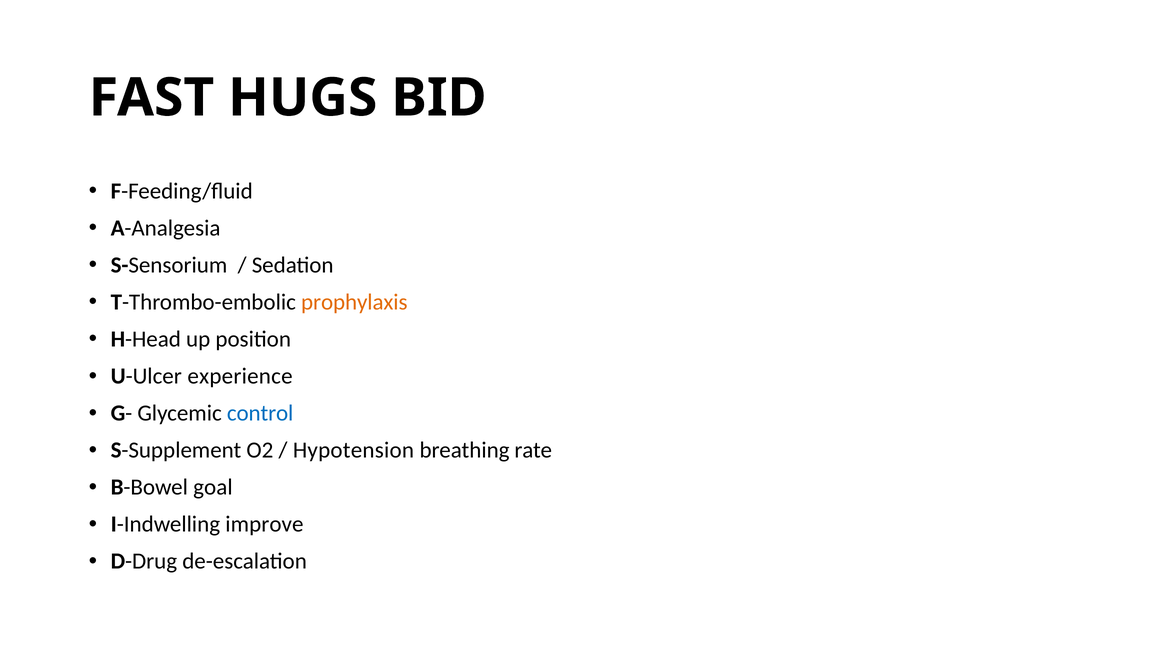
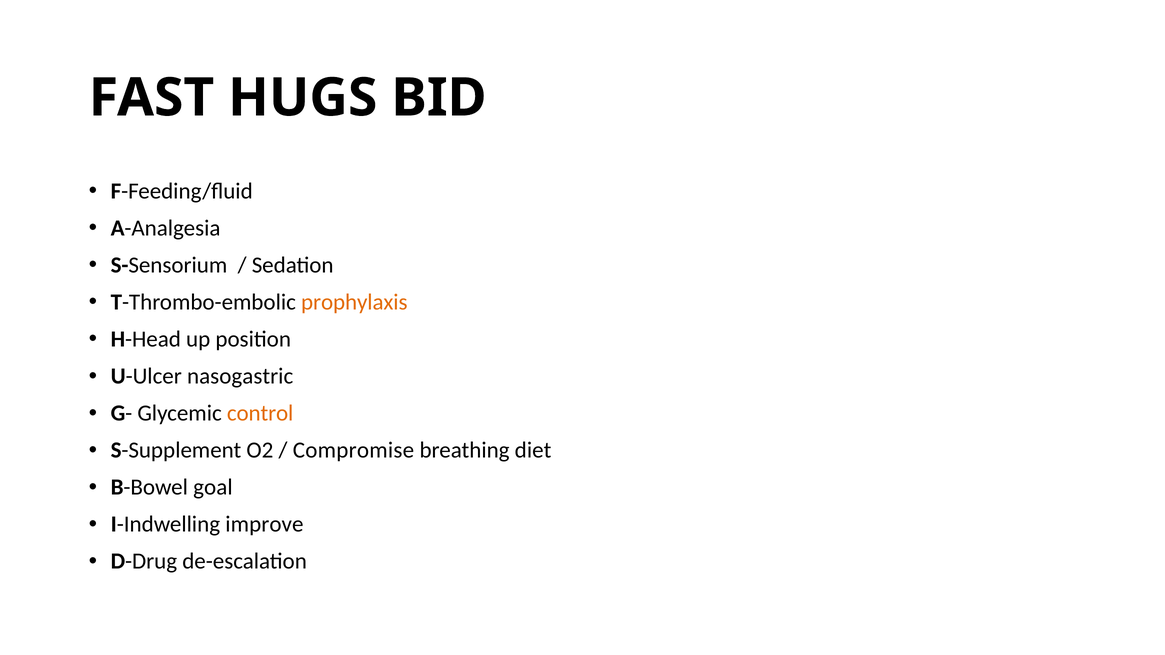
experience: experience -> nasogastric
control colour: blue -> orange
Hypotension: Hypotension -> Compromise
rate: rate -> diet
